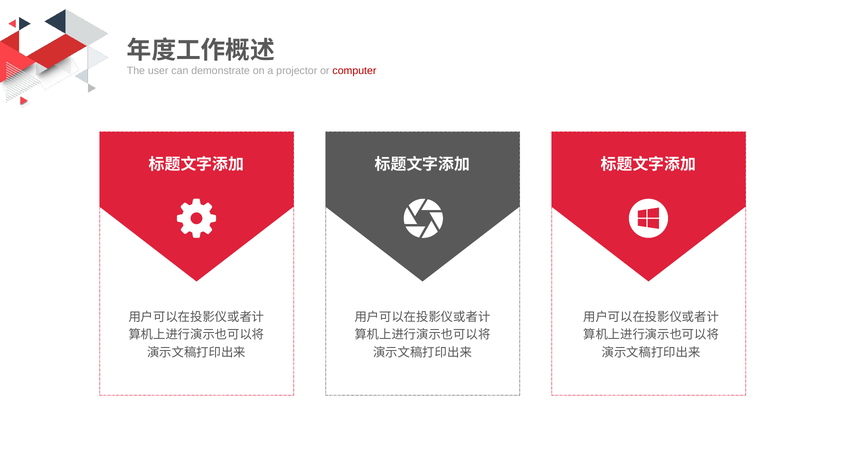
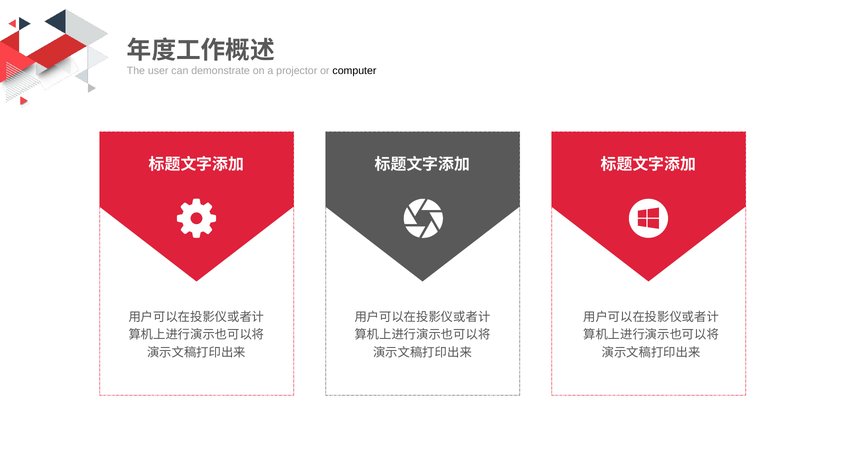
computer colour: red -> black
